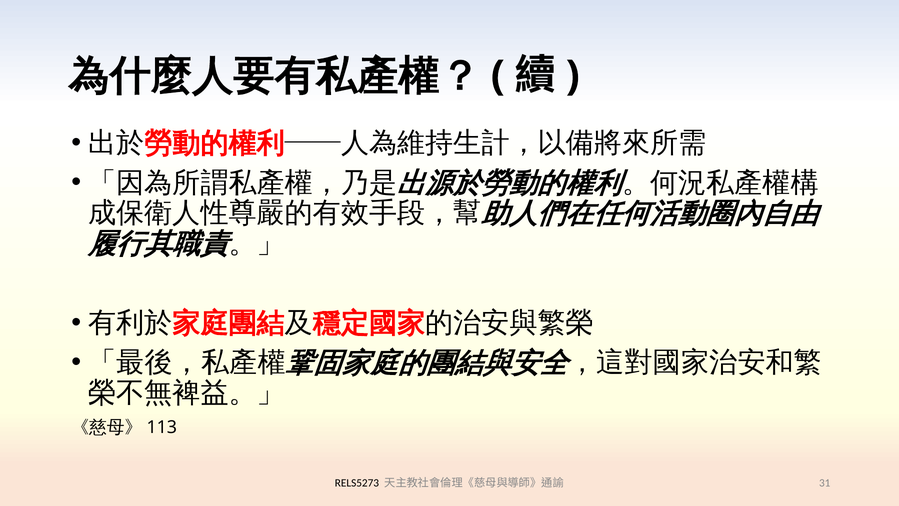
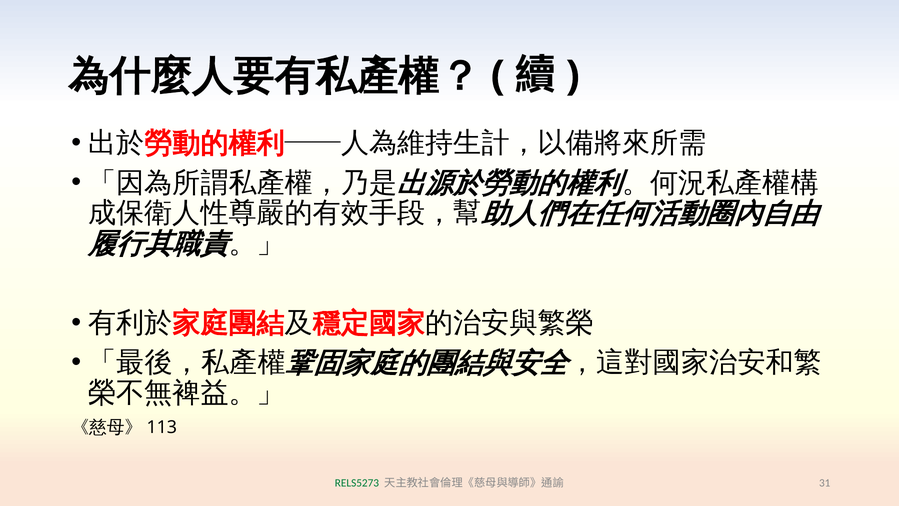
RELS5273 colour: black -> green
